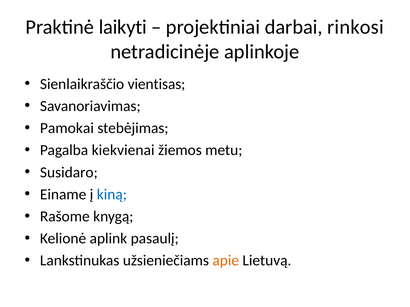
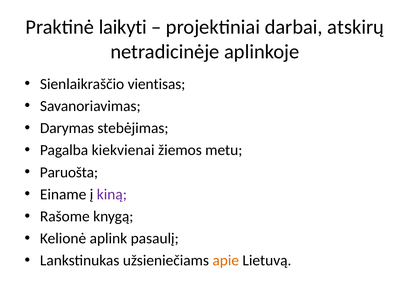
rinkosi: rinkosi -> atskirų
Pamokai: Pamokai -> Darymas
Susidaro: Susidaro -> Paruošta
kiną colour: blue -> purple
